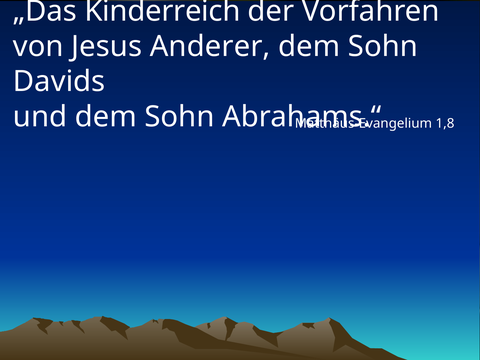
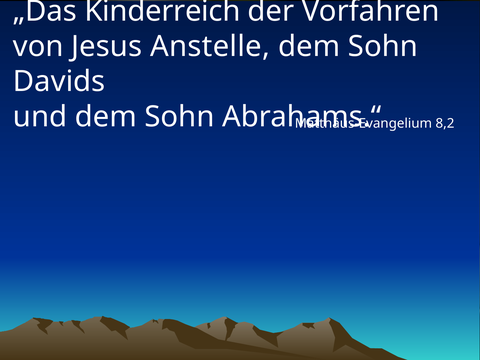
Anderer: Anderer -> Anstelle
1,8: 1,8 -> 8,2
